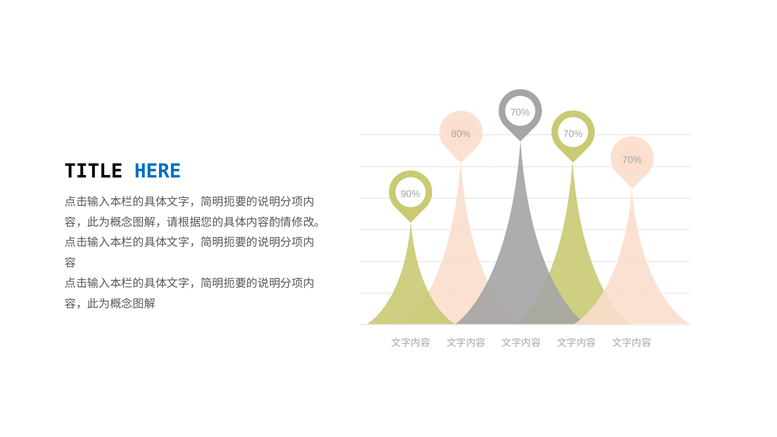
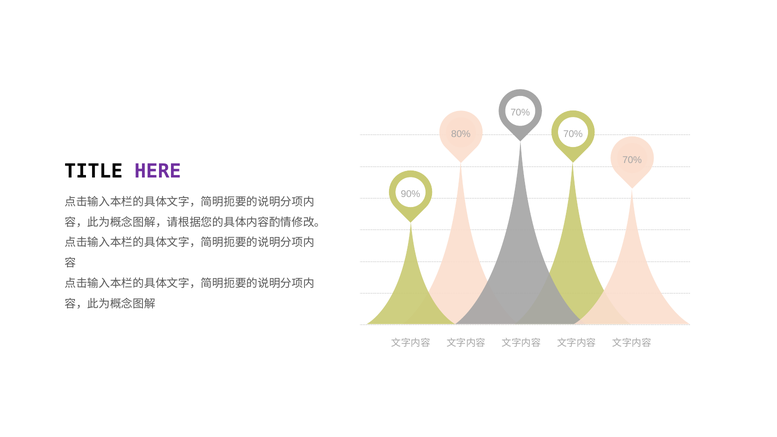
HERE colour: blue -> purple
